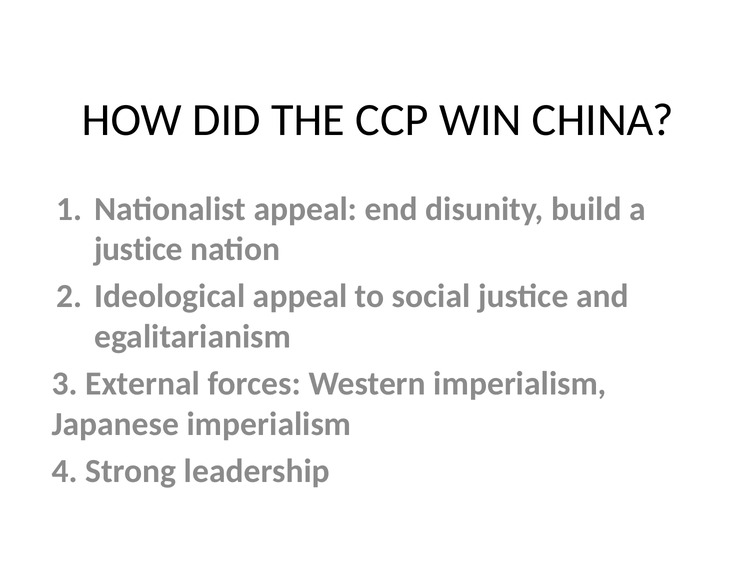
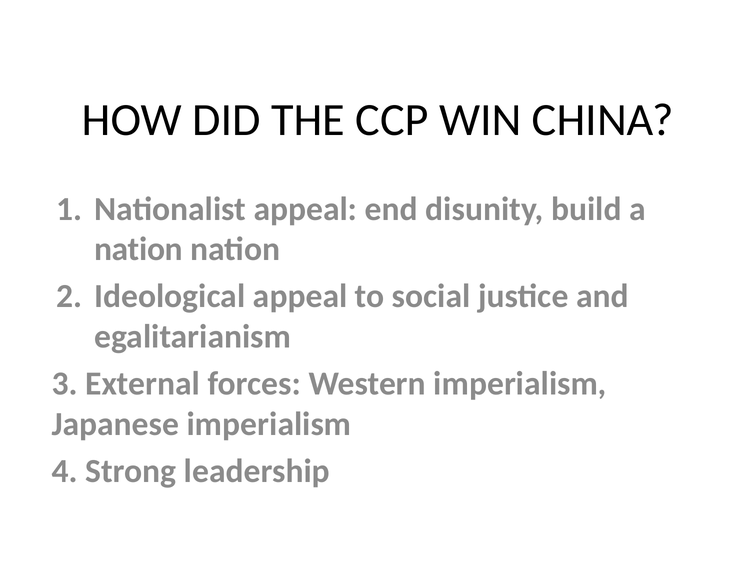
justice at (138, 249): justice -> nation
